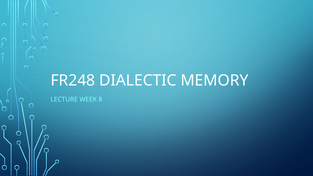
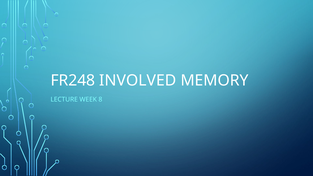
DIALECTIC: DIALECTIC -> INVOLVED
